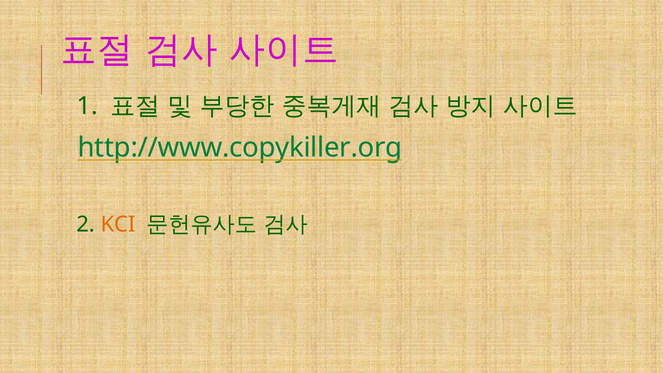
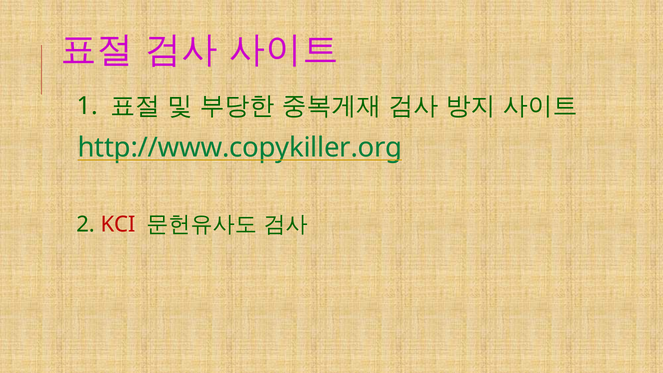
KCI colour: orange -> red
